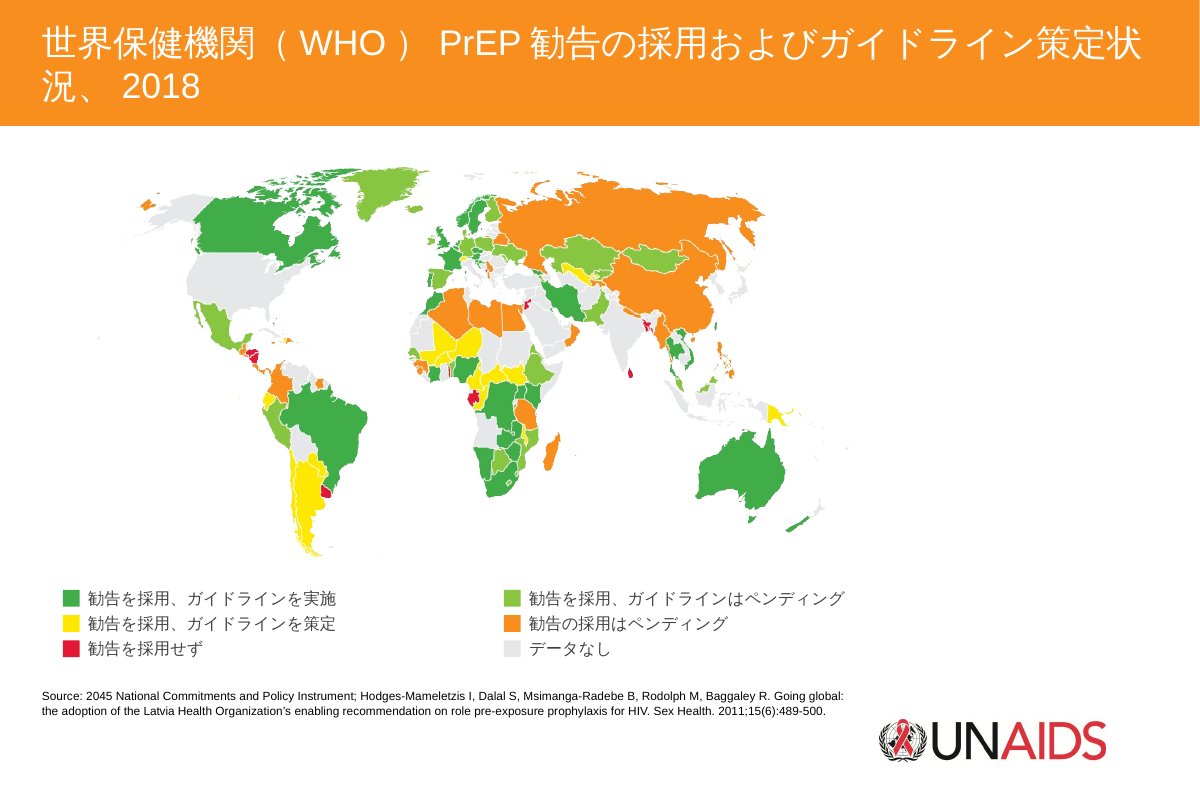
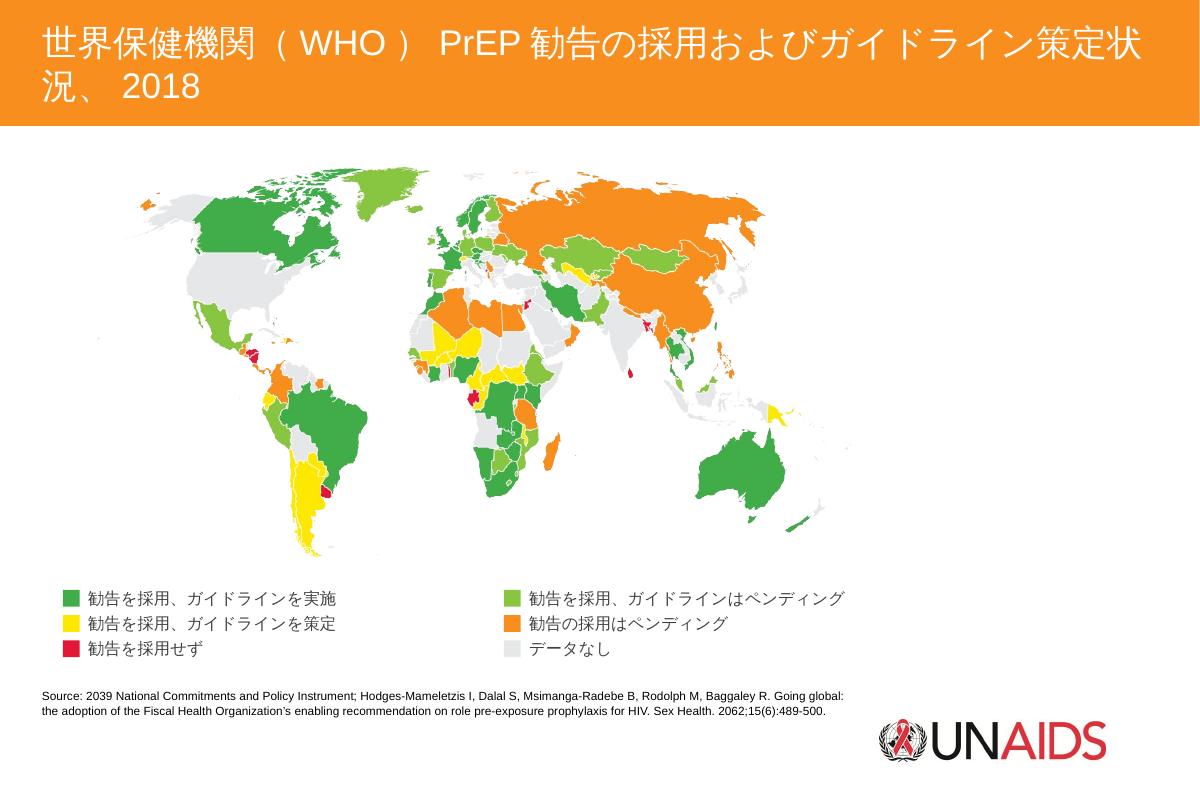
2045: 2045 -> 2039
Latvia: Latvia -> Fiscal
2011;15(6):489-500: 2011;15(6):489-500 -> 2062;15(6):489-500
